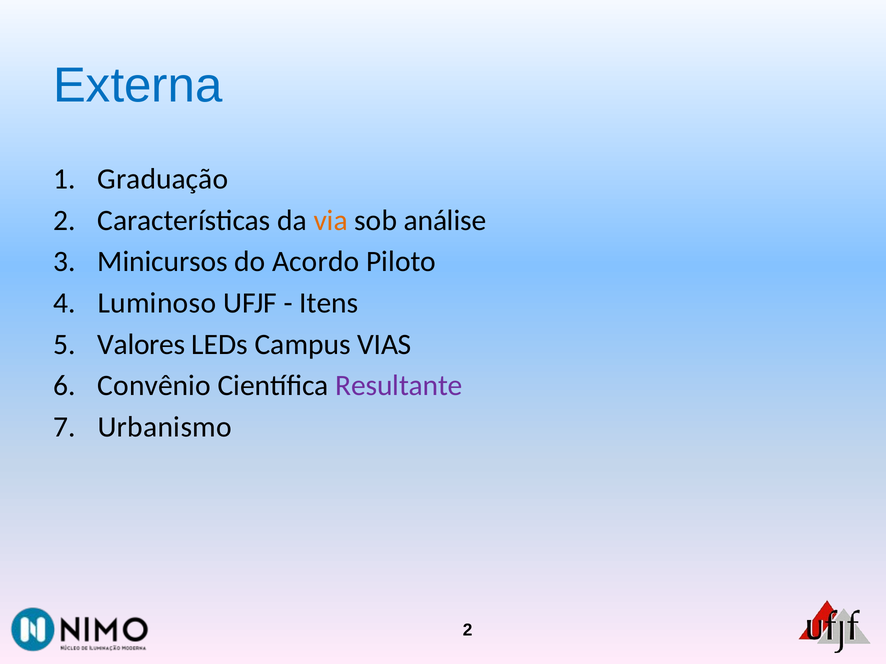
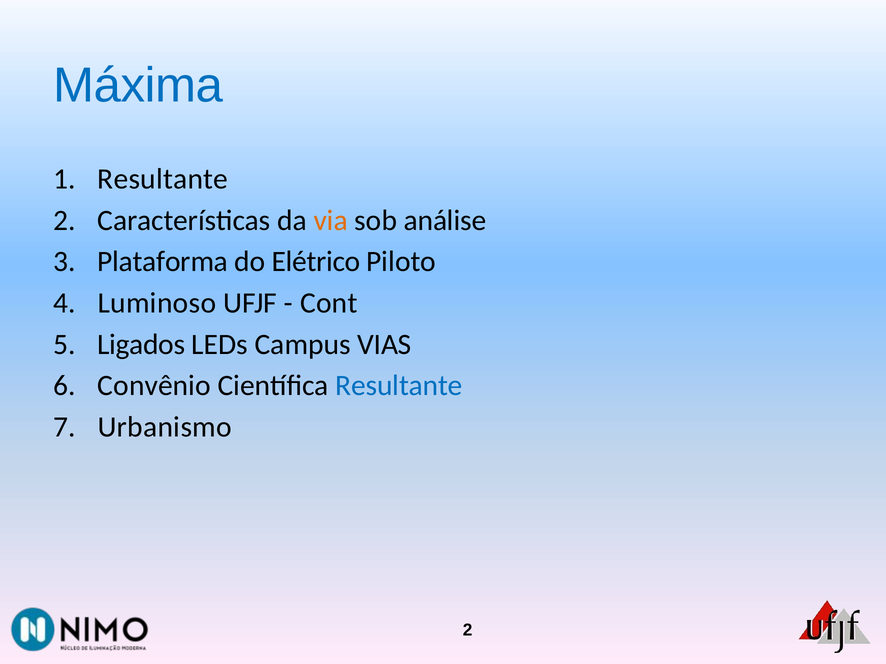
Externa: Externa -> Máxima
Graduação at (163, 179): Graduação -> Resultante
Minicursos: Minicursos -> Plataforma
Acordo: Acordo -> Elétrico
Itens: Itens -> Cont
Valores: Valores -> Ligados
Resultante at (399, 386) colour: purple -> blue
